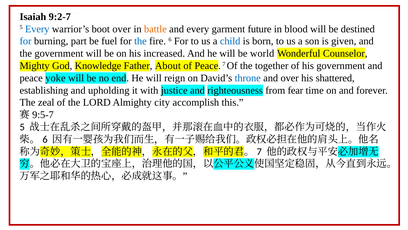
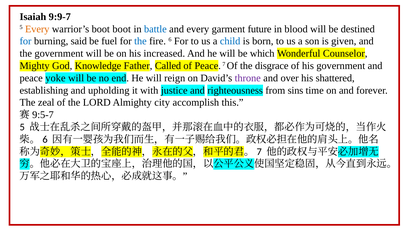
9:2-7: 9:2-7 -> 9:9-7
Every at (37, 29) colour: blue -> orange
boot over: over -> boot
battle colour: orange -> blue
part: part -> said
world: world -> which
About: About -> Called
together: together -> disgrace
throne colour: blue -> purple
fear: fear -> sins
